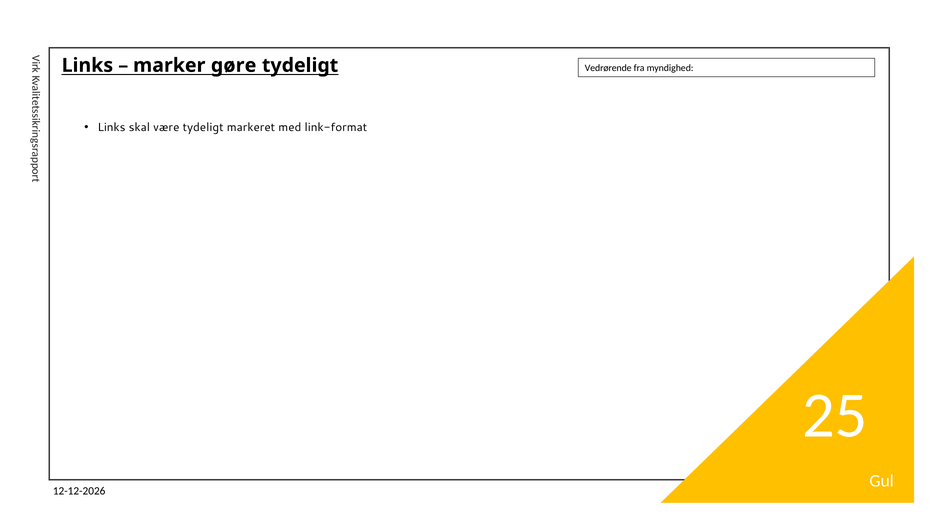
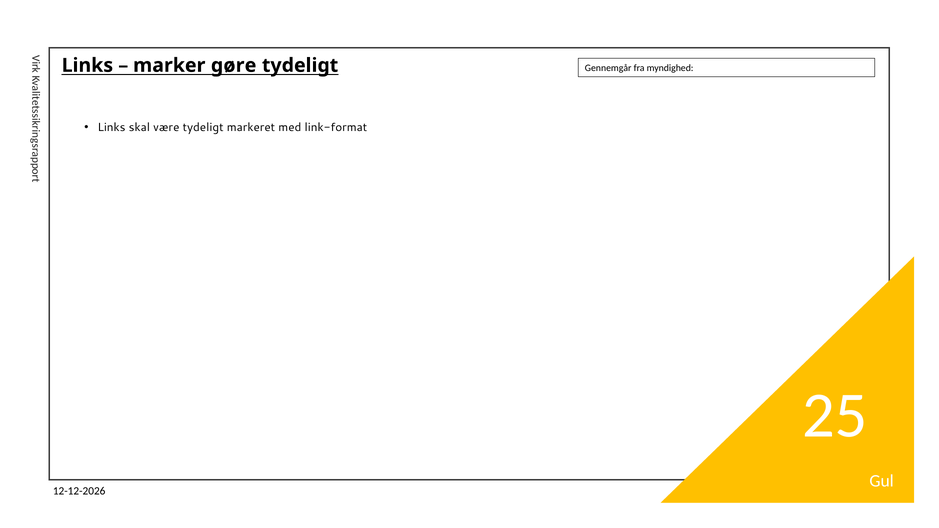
Vedrørende: Vedrørende -> Gennemgår
